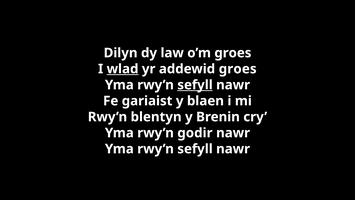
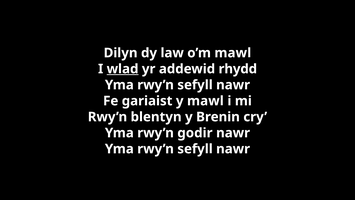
o’m groes: groes -> mawl
addewid groes: groes -> rhydd
sefyll at (195, 85) underline: present -> none
y blaen: blaen -> mawl
